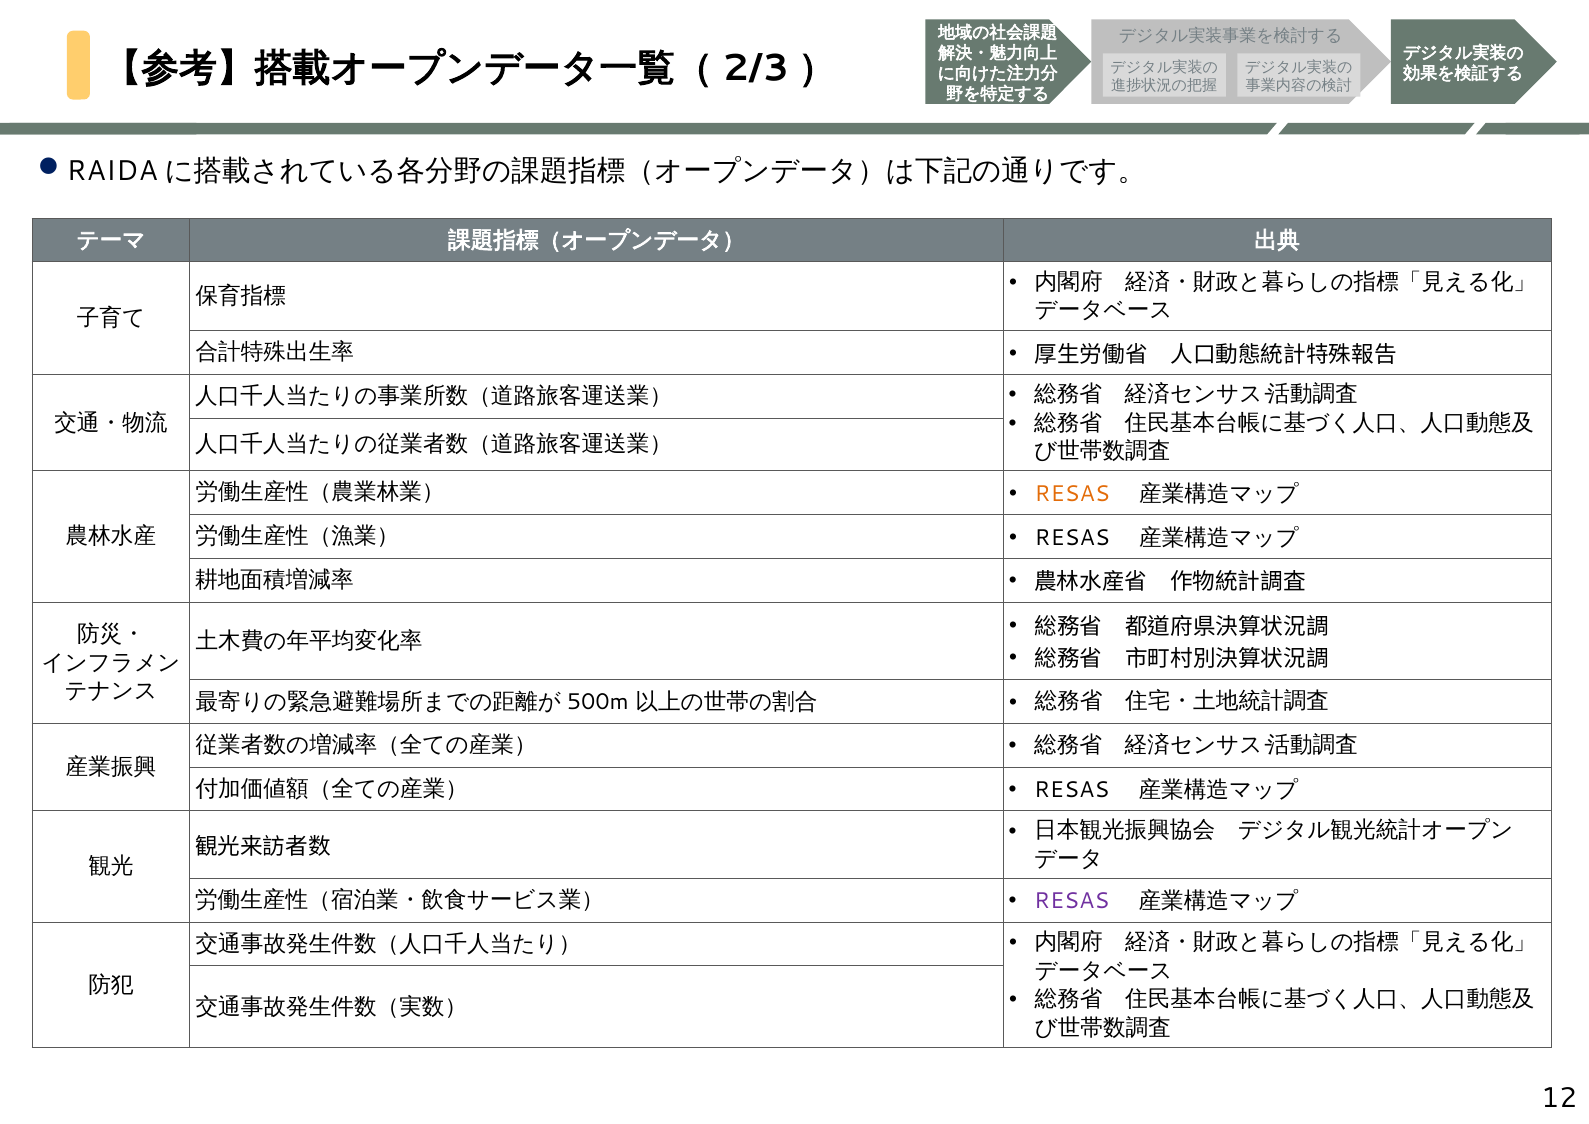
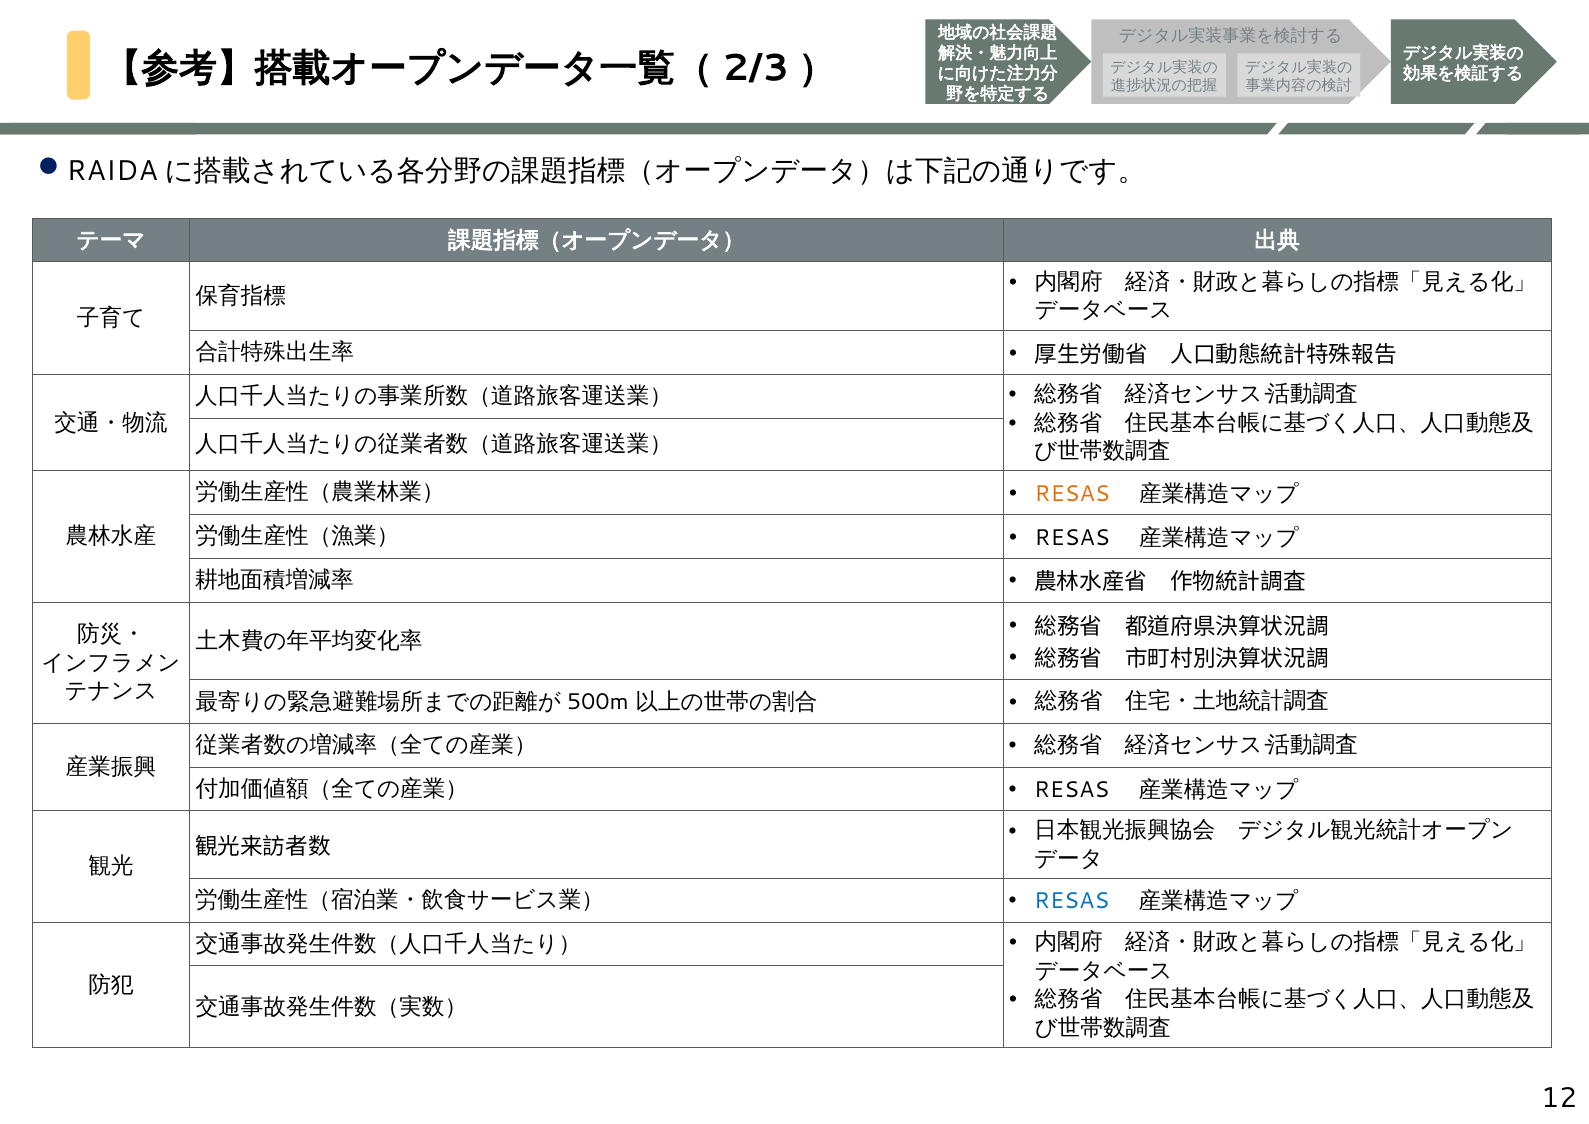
RESAS at (1072, 901) colour: purple -> blue
